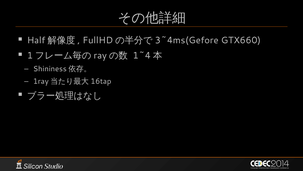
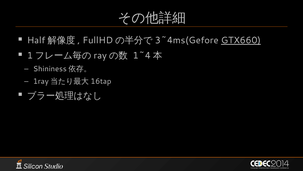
GTX660 underline: none -> present
